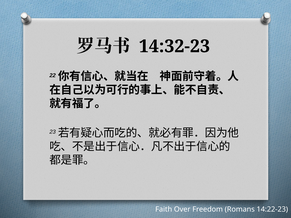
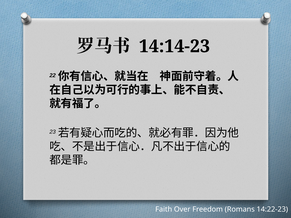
14:32-23: 14:32-23 -> 14:14-23
